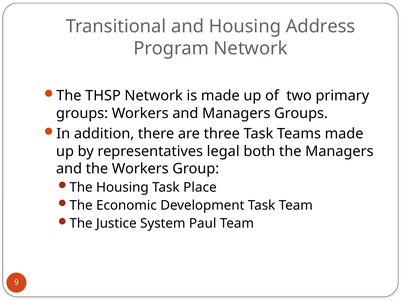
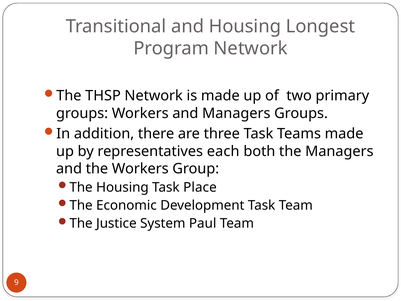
Address: Address -> Longest
legal: legal -> each
